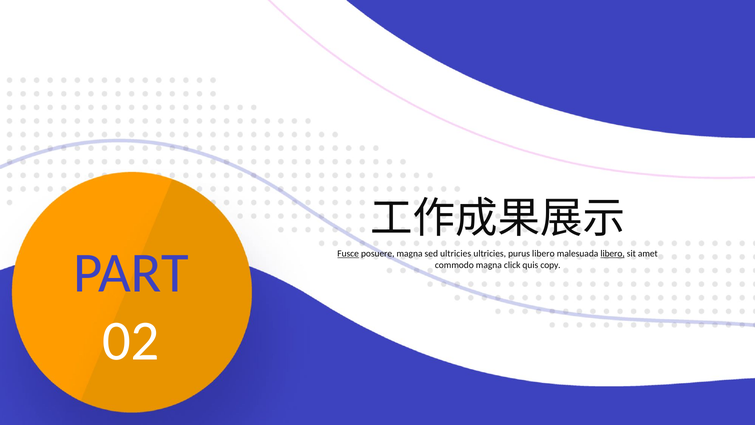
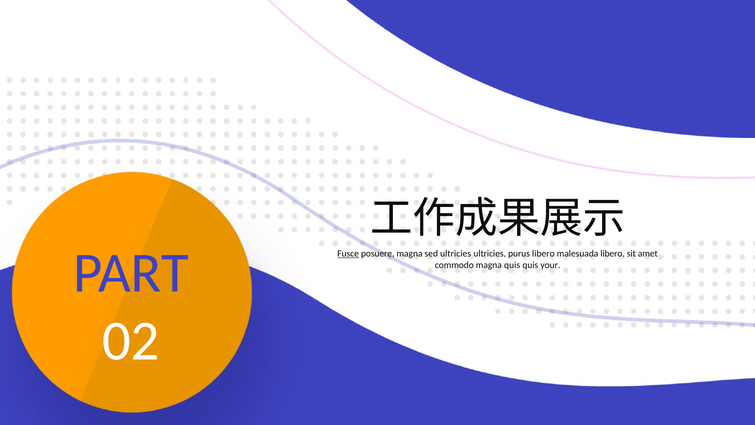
libero at (613, 254) underline: present -> none
magna click: click -> quis
copy: copy -> your
